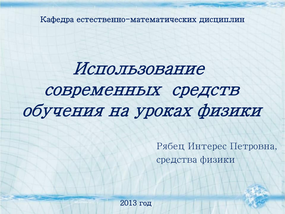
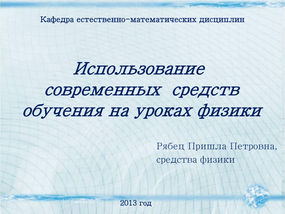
Интерес: Интерес -> Пришла
